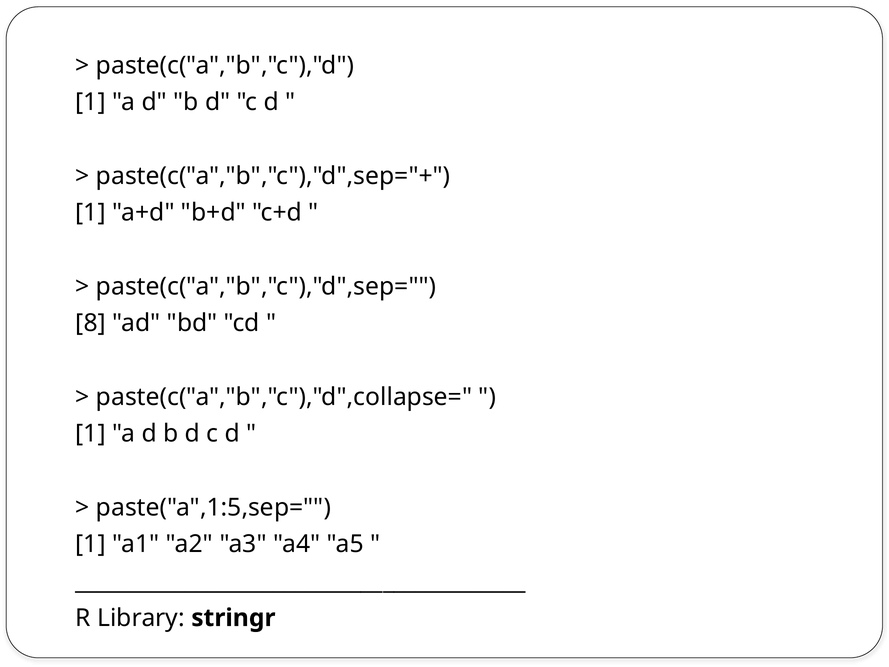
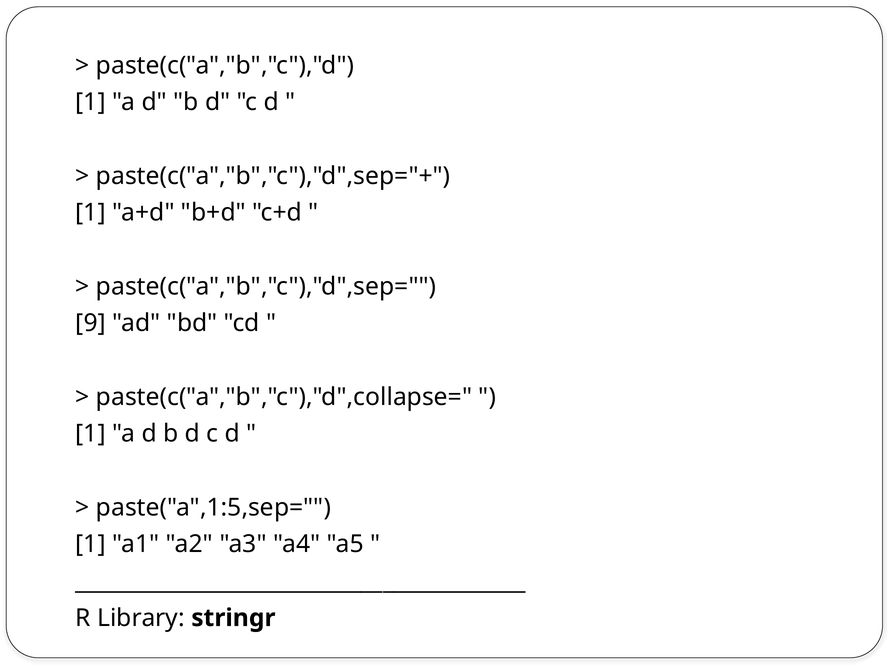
8: 8 -> 9
